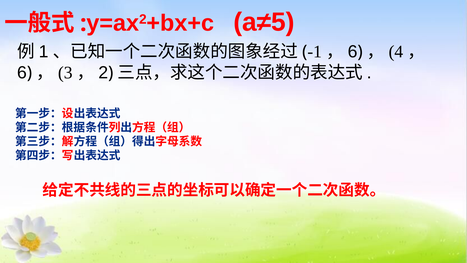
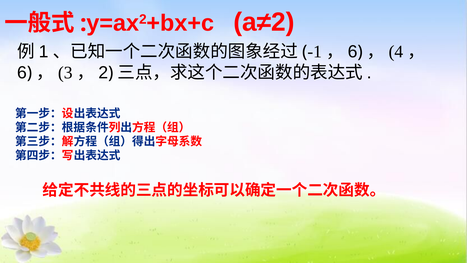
a≠5: a≠5 -> a≠2
